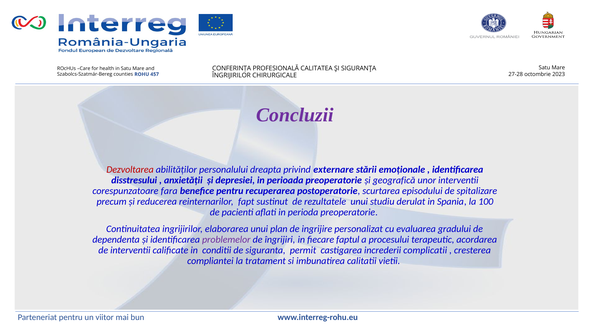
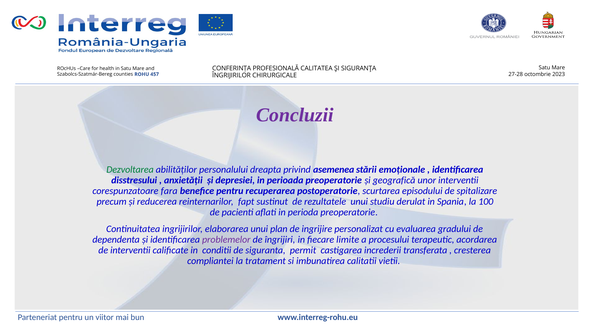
Dezvoltarea colour: red -> green
externare: externare -> asemenea
faptul: faptul -> limite
complicatii: complicatii -> transferata
